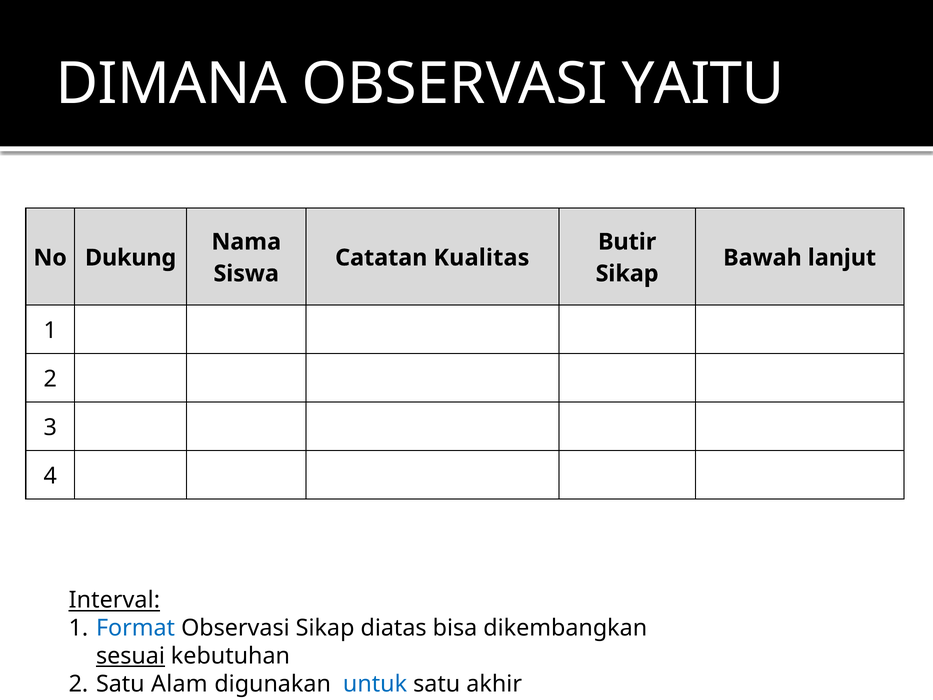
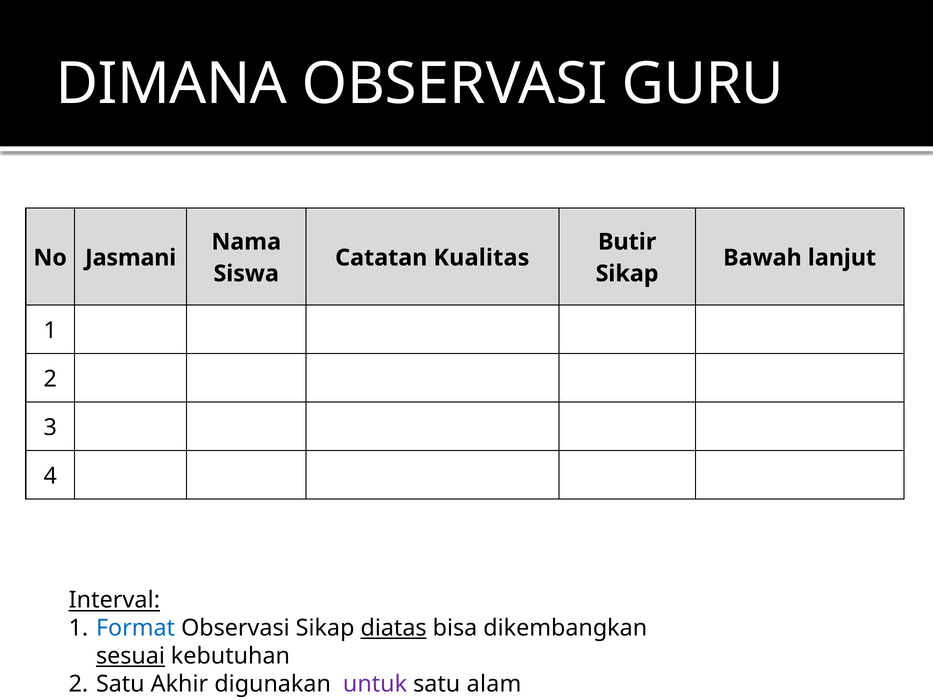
YAITU: YAITU -> GURU
Dukung: Dukung -> Jasmani
diatas underline: none -> present
Alam: Alam -> Akhir
untuk colour: blue -> purple
akhir: akhir -> alam
